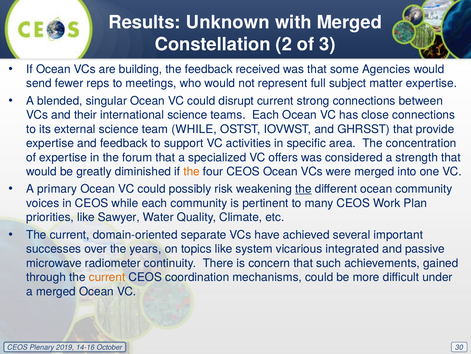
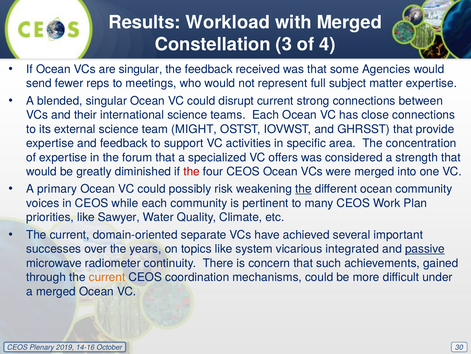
Unknown: Unknown -> Workload
2: 2 -> 3
3: 3 -> 4
are building: building -> singular
team WHILE: WHILE -> MIGHT
the at (192, 171) colour: orange -> red
passive underline: none -> present
